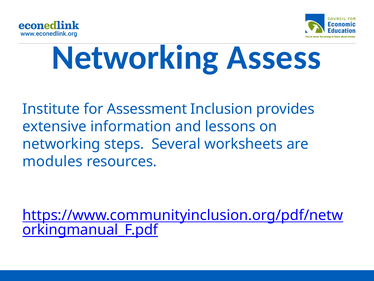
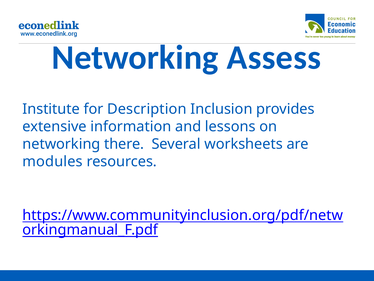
Assessment: Assessment -> Description
steps: steps -> there
